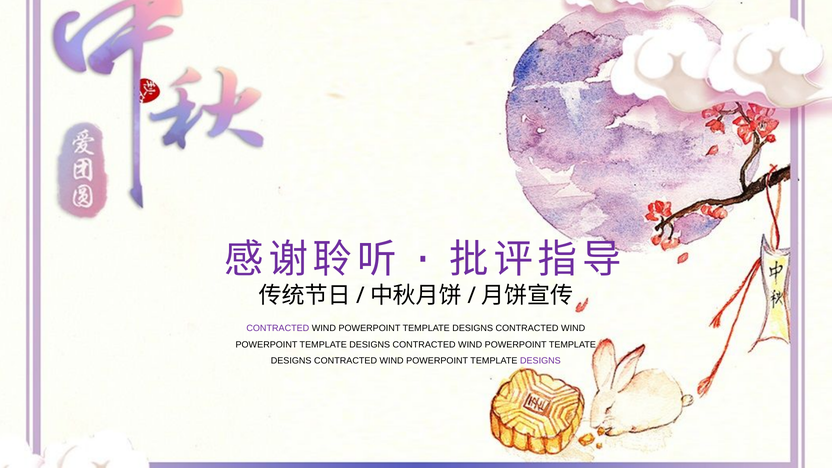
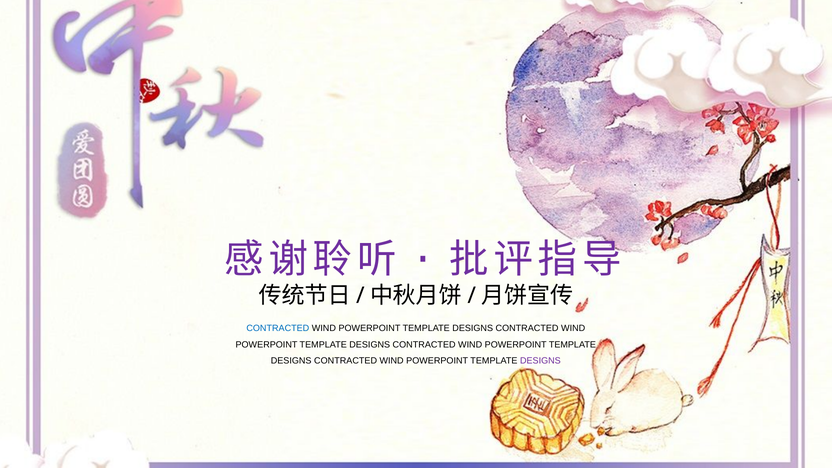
CONTRACTED at (278, 328) colour: purple -> blue
